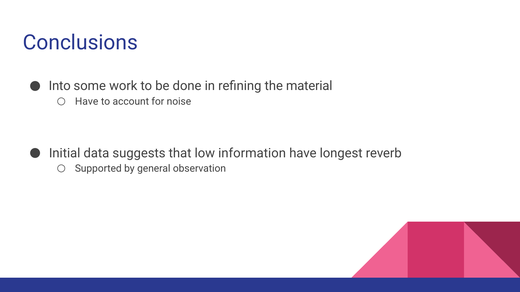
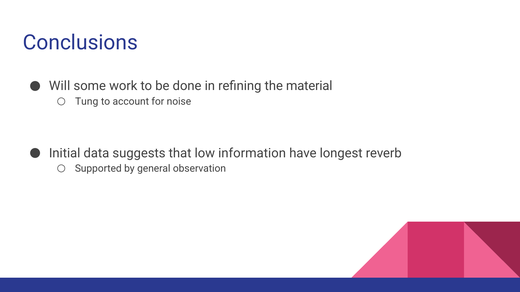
Into: Into -> Will
Have at (87, 102): Have -> Tung
